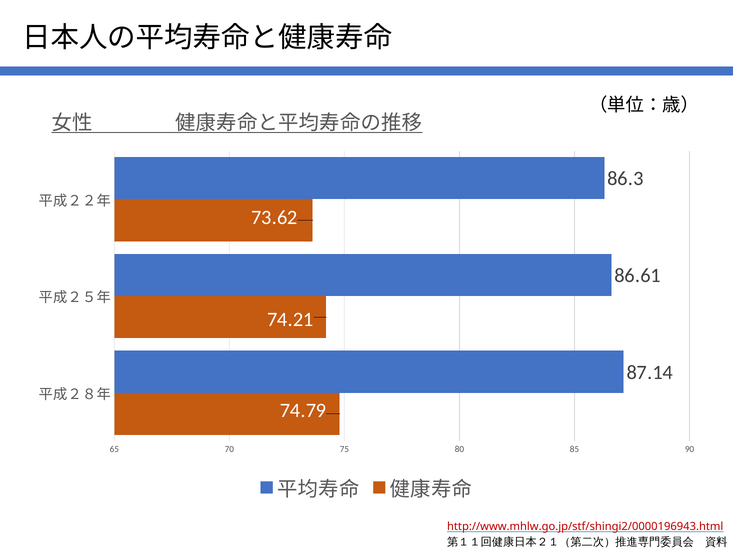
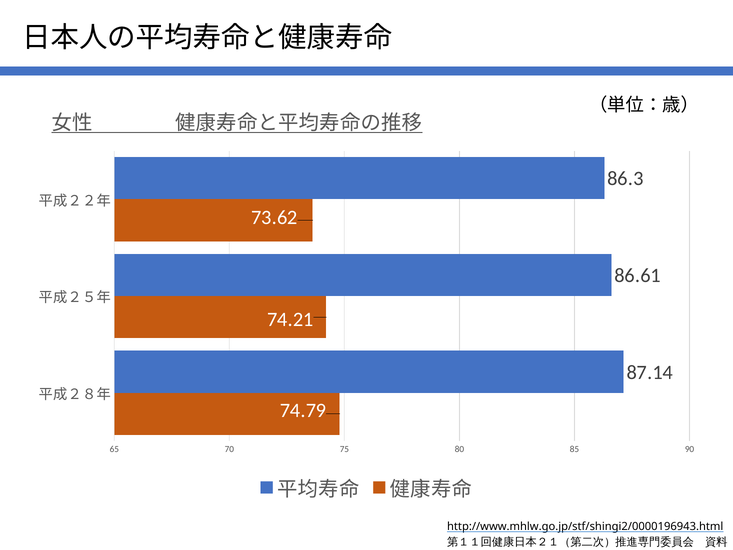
http://www.mhlw.go.jp/stf/shingi2/0000196943.html colour: red -> black
